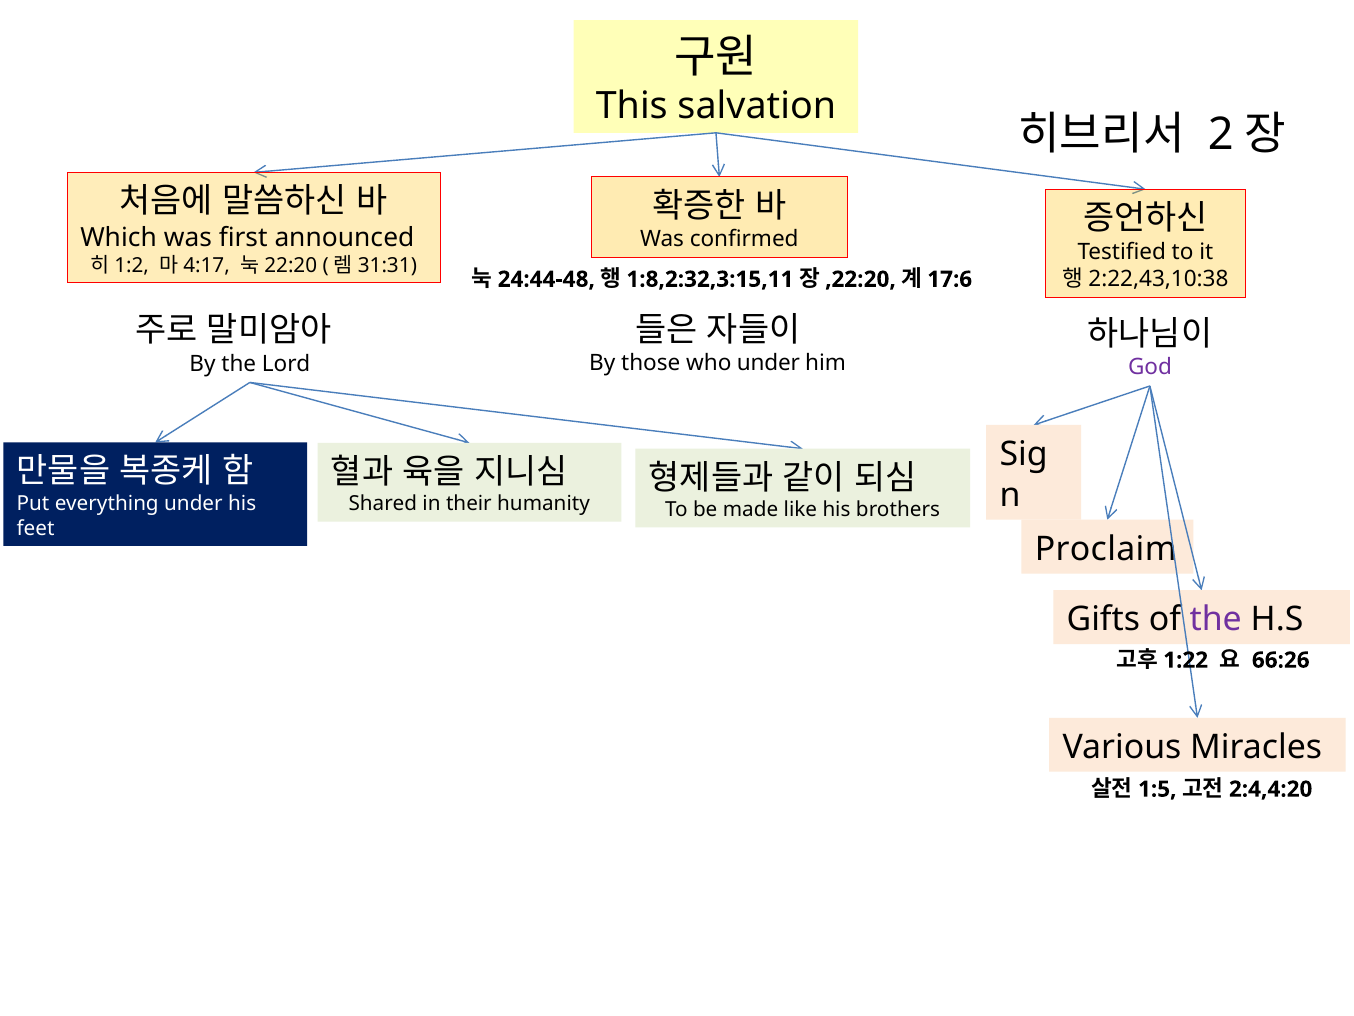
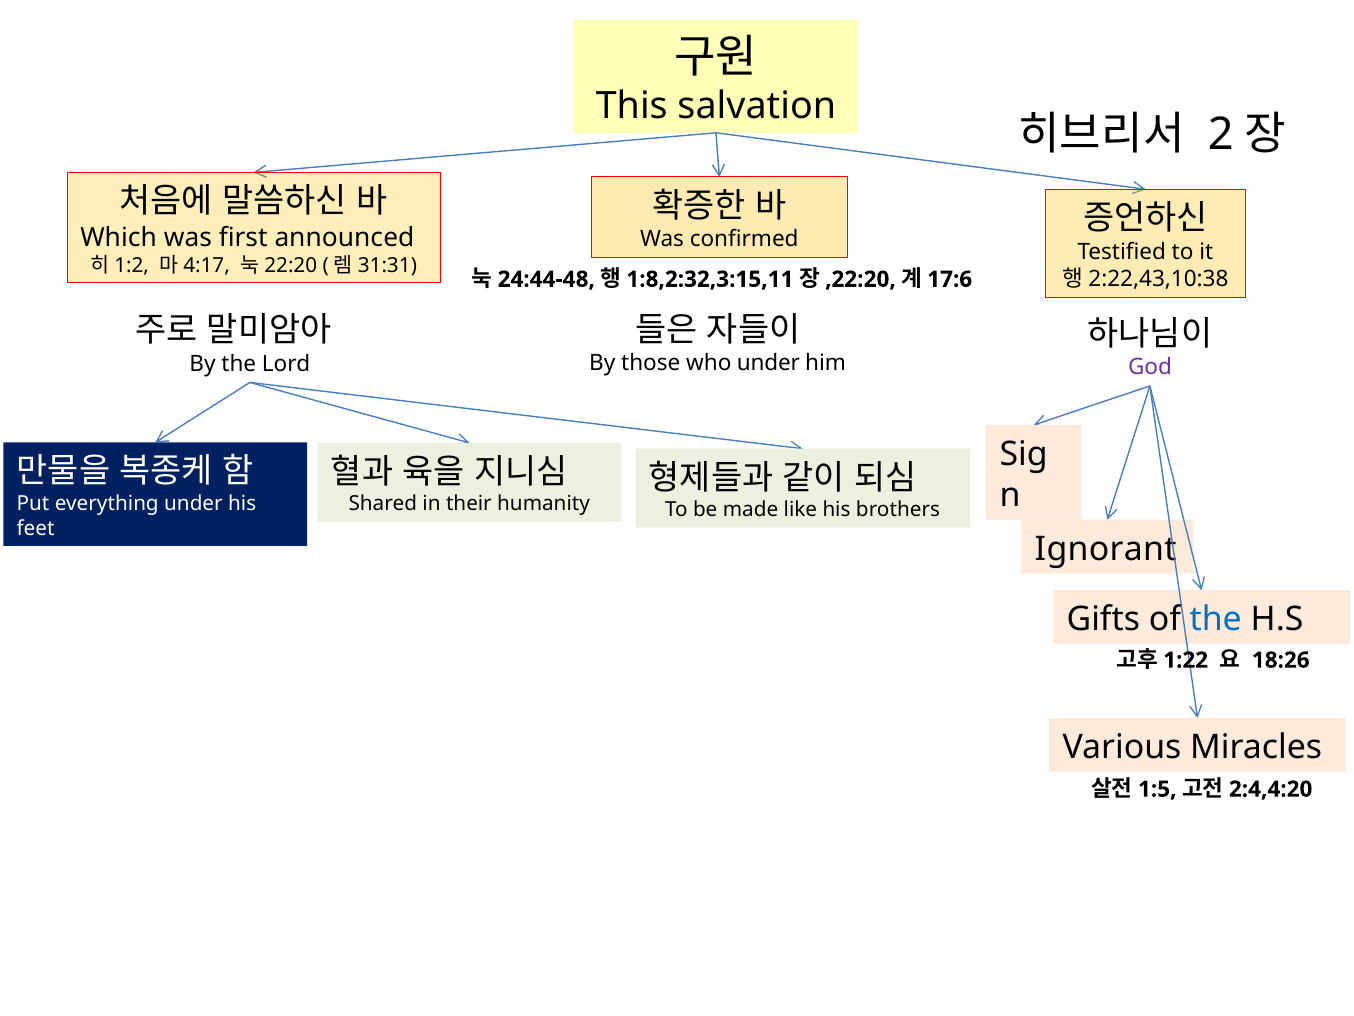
Proclaim: Proclaim -> Ignorant
the at (1216, 619) colour: purple -> blue
66:26: 66:26 -> 18:26
